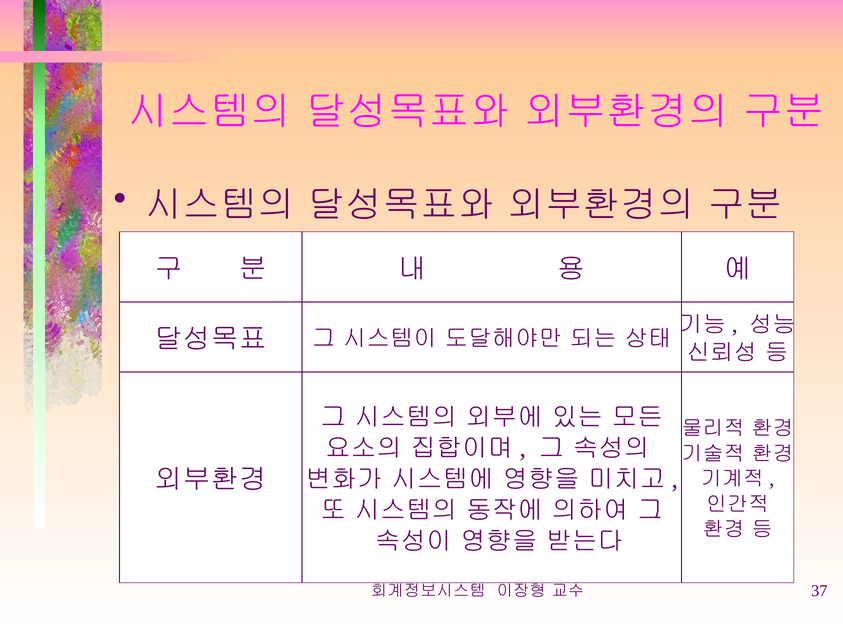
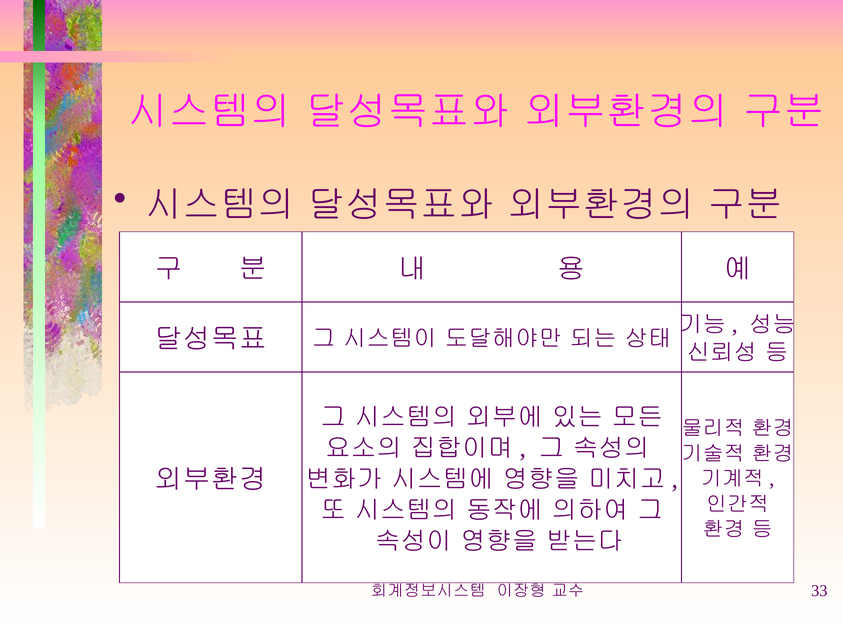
37: 37 -> 33
